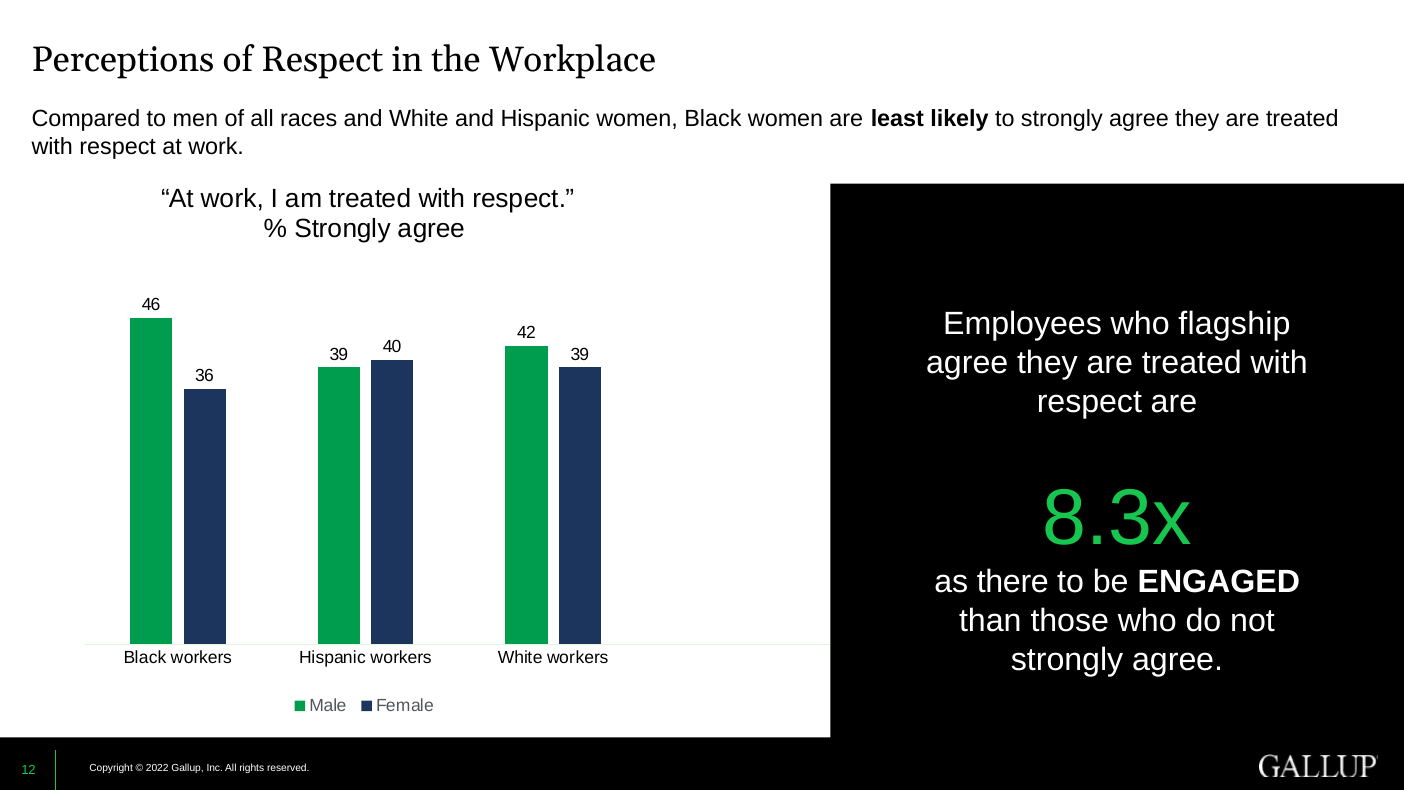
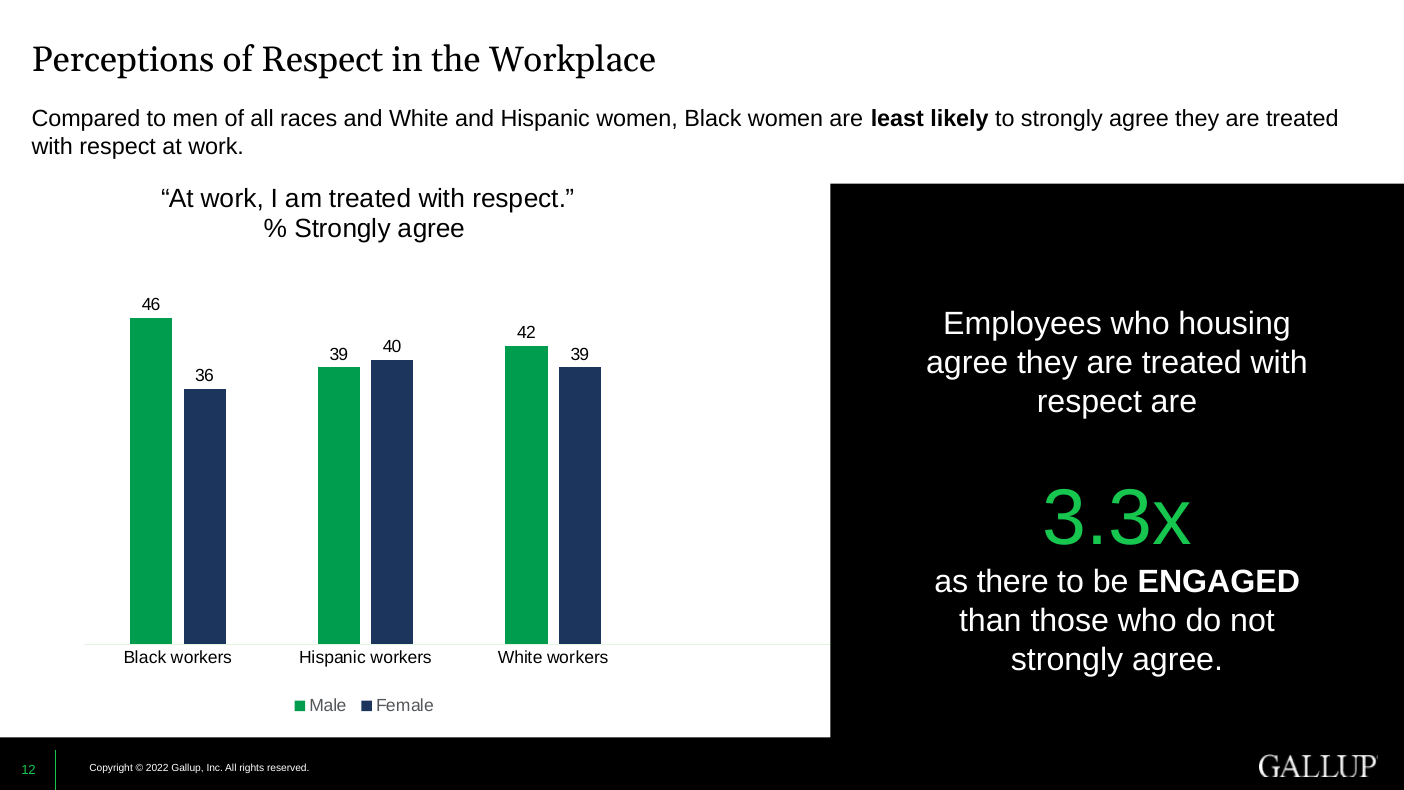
flagship: flagship -> housing
8.3x: 8.3x -> 3.3x
